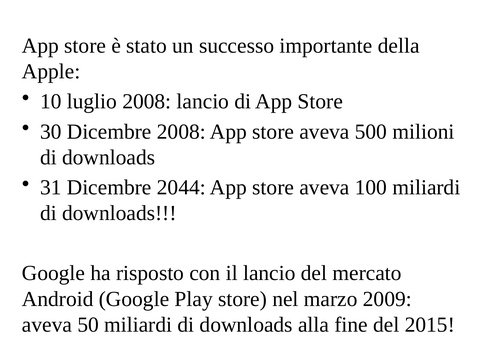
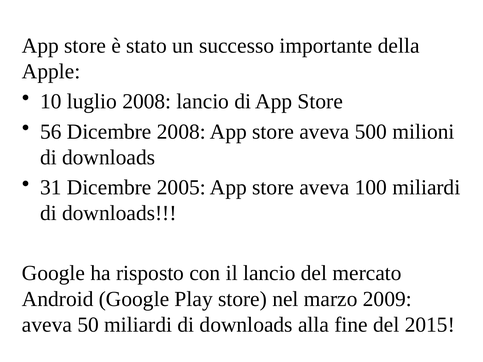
30: 30 -> 56
2044: 2044 -> 2005
